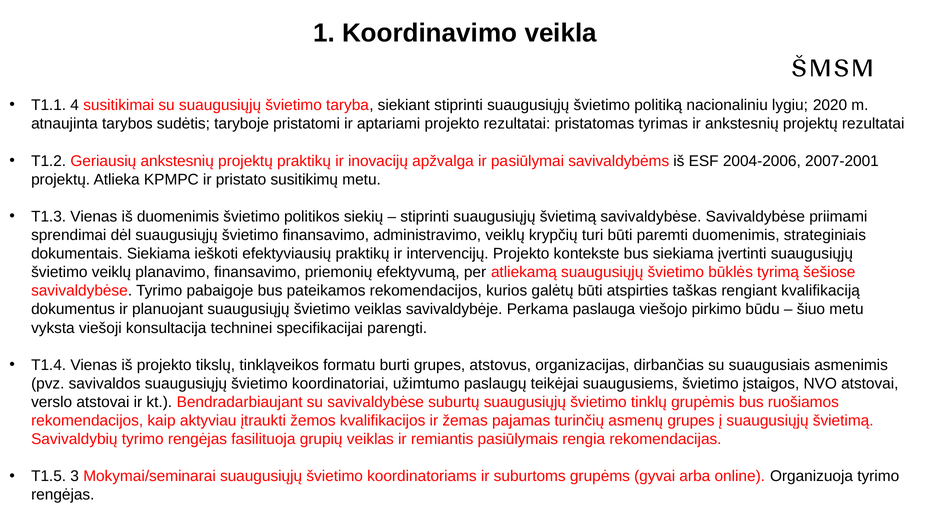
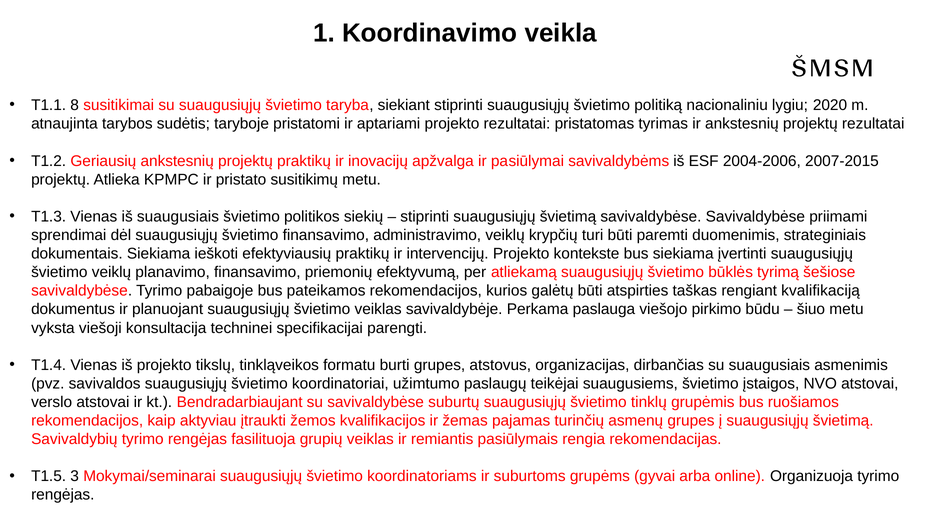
4: 4 -> 8
2007-2001: 2007-2001 -> 2007-2015
iš duomenimis: duomenimis -> suaugusiais
